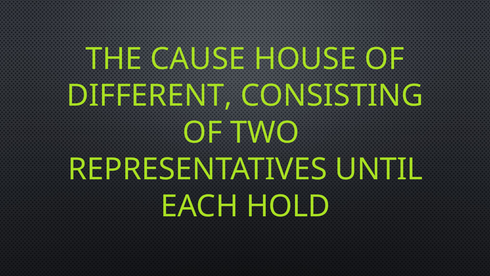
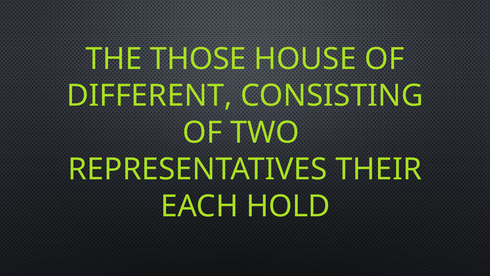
CAUSE: CAUSE -> THOSE
UNTIL: UNTIL -> THEIR
